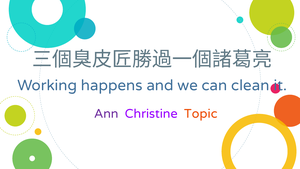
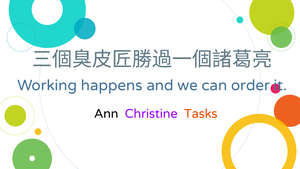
clean: clean -> order
Ann colour: purple -> black
Topic: Topic -> Tasks
